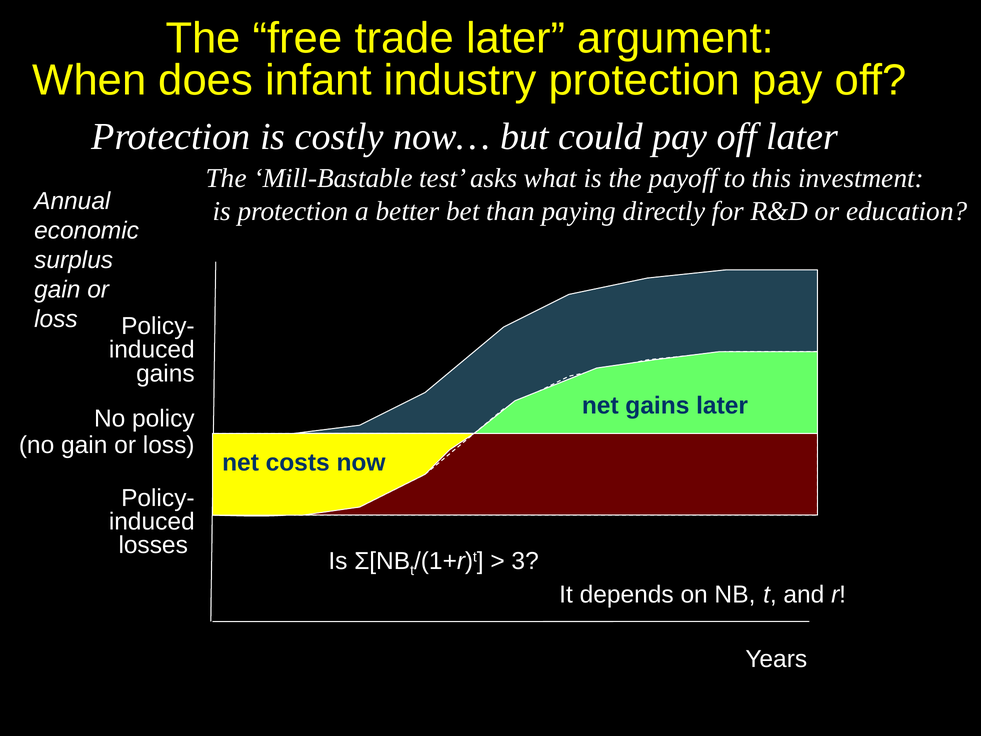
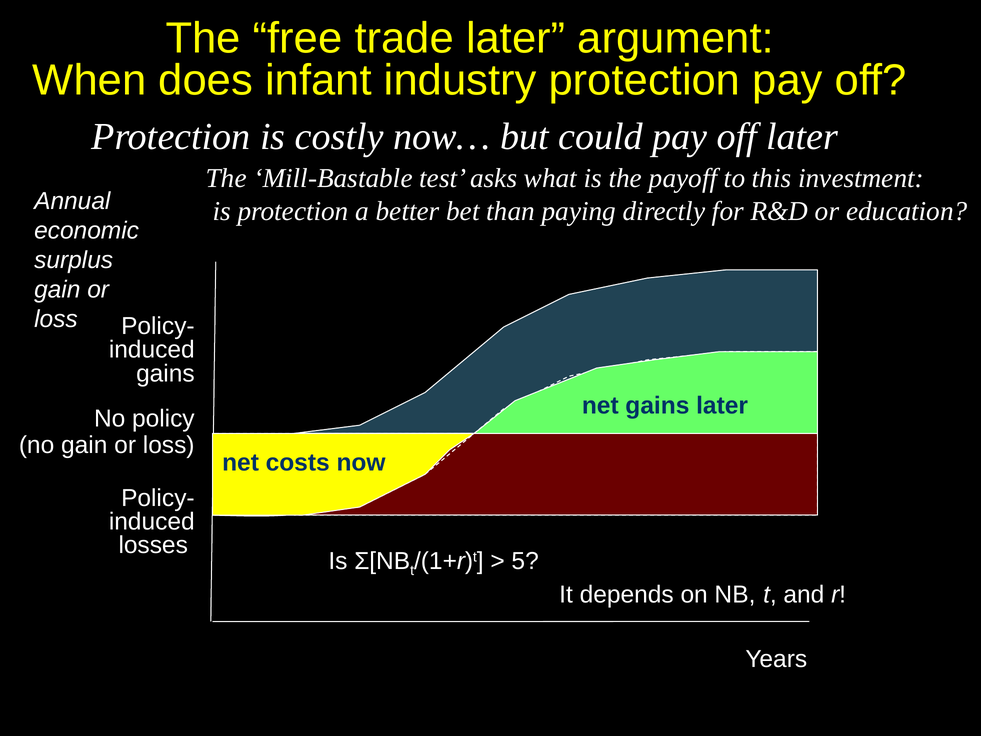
3: 3 -> 5
